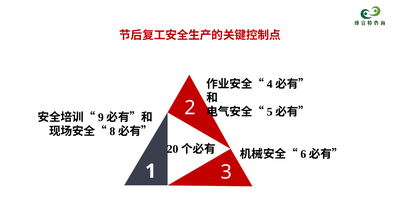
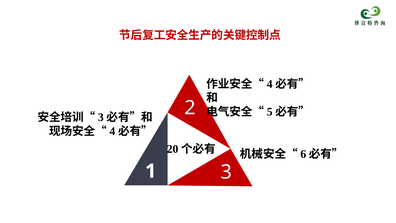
9 at (101, 117): 9 -> 3
8 at (112, 131): 8 -> 4
